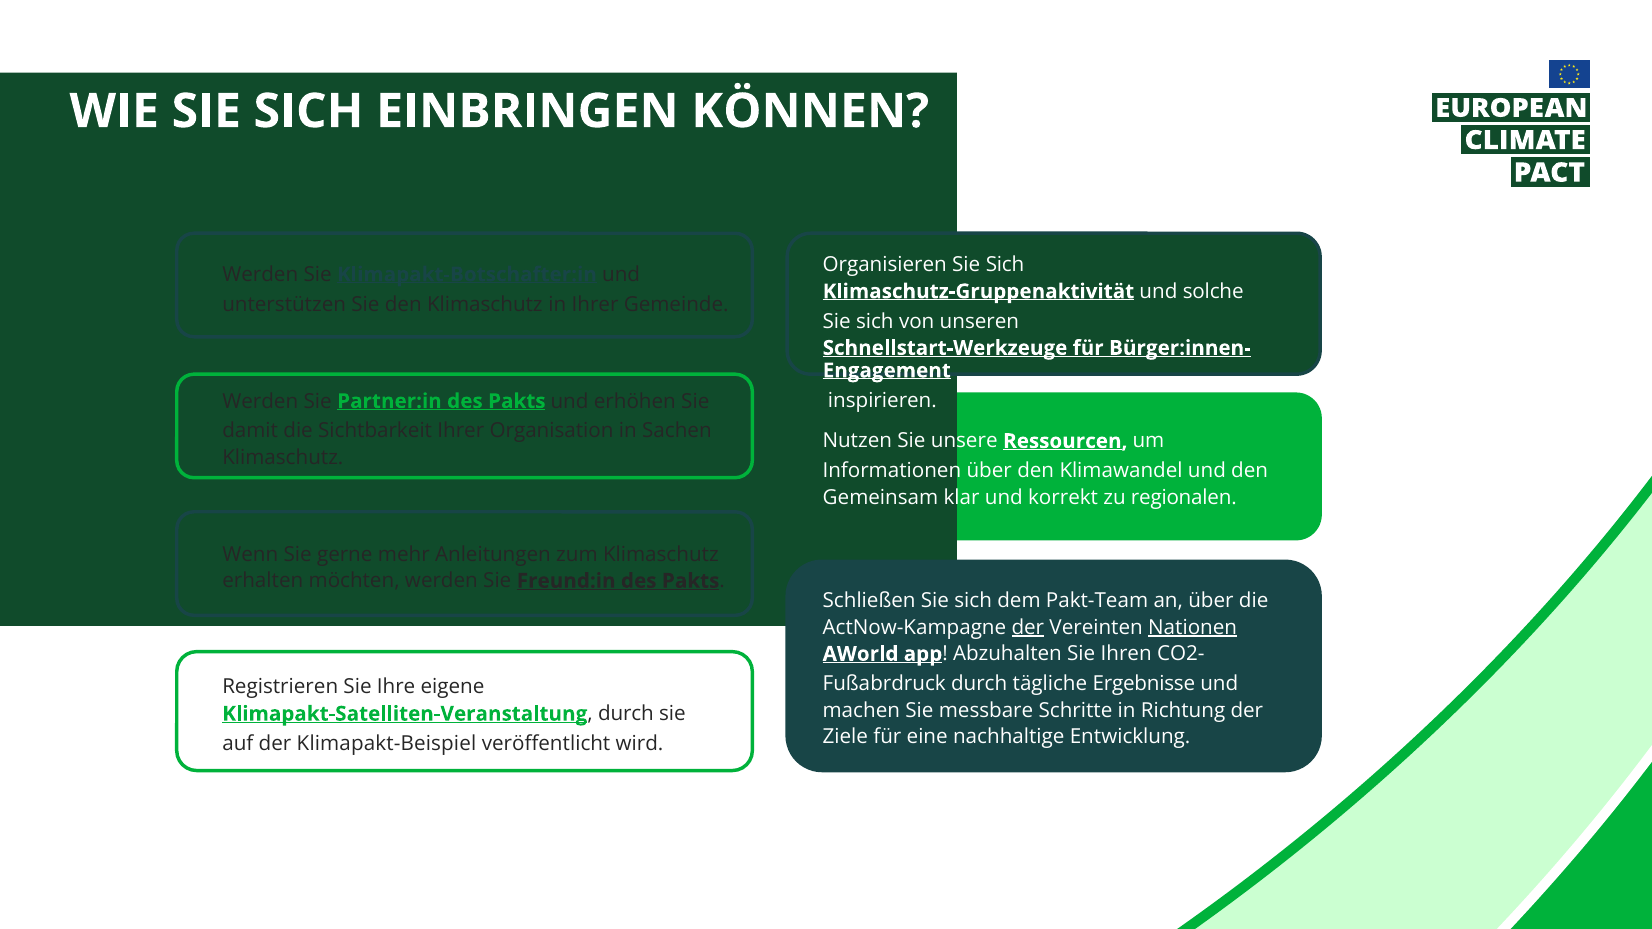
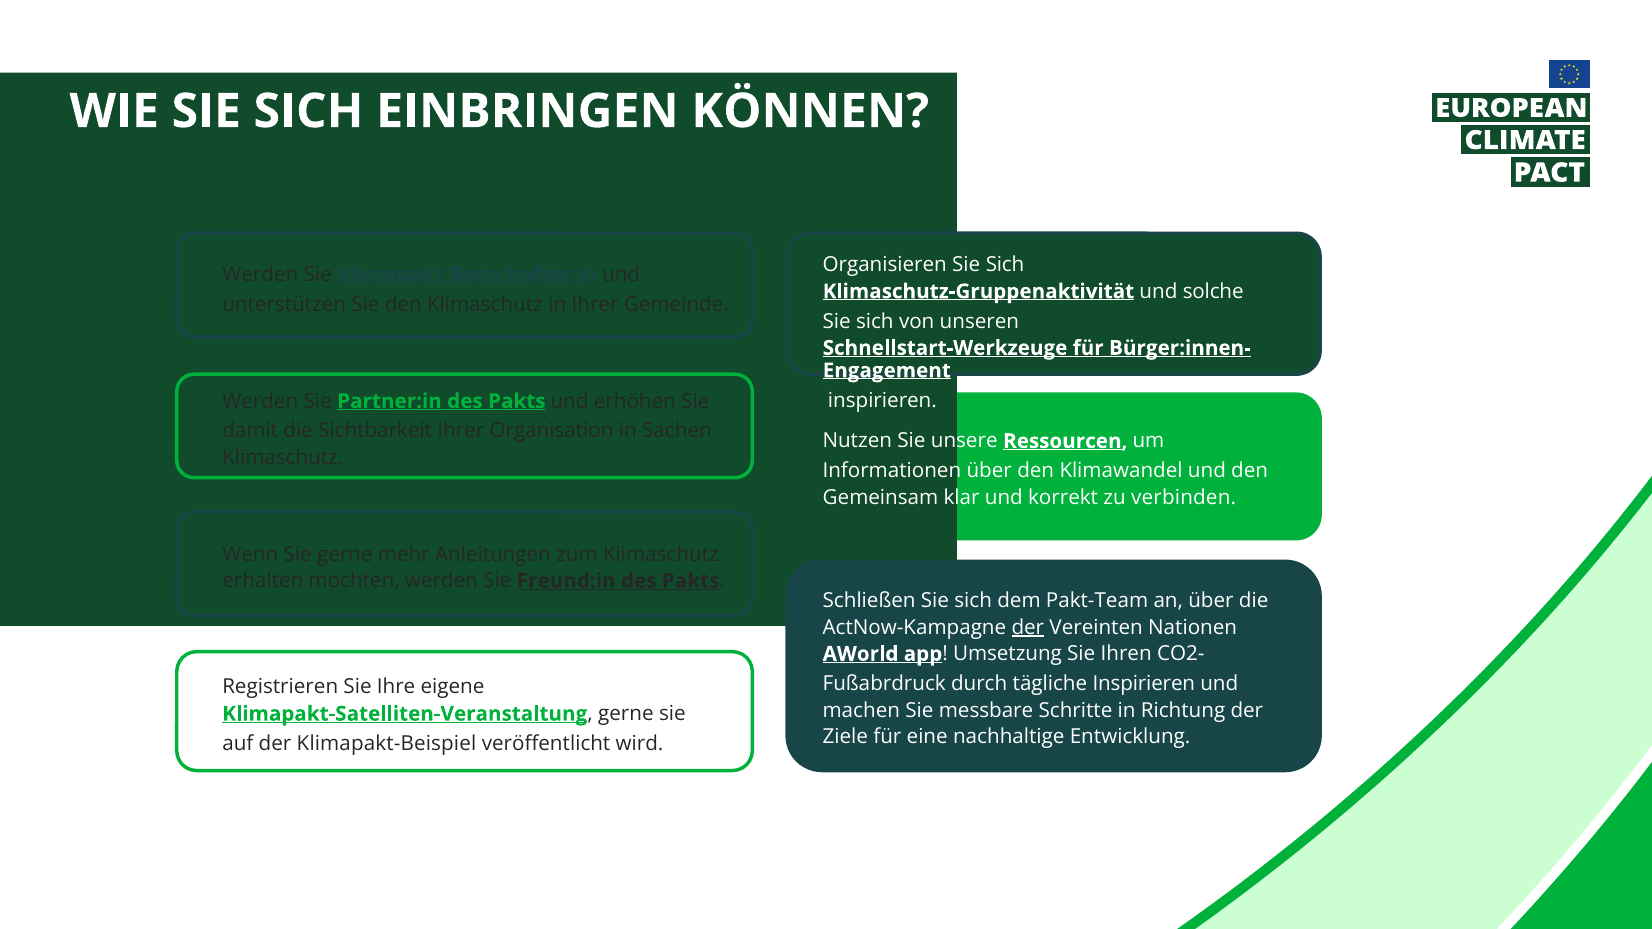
regionalen: regionalen -> verbinden
Nationen underline: present -> none
Abzuhalten: Abzuhalten -> Umsetzung
tägliche Ergebnisse: Ergebnisse -> Inspirieren
Klimapakt-Satelliten-Veranstaltung durch: durch -> gerne
